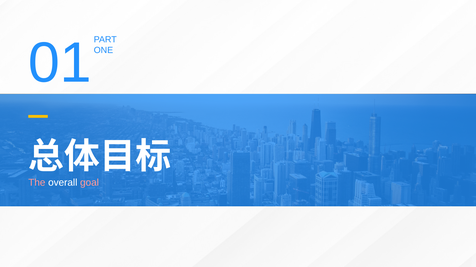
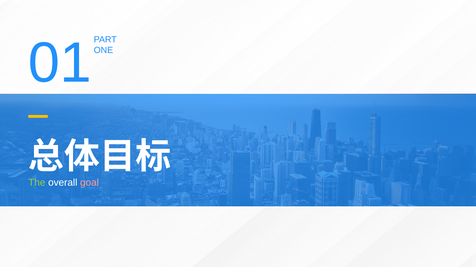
The colour: pink -> light green
